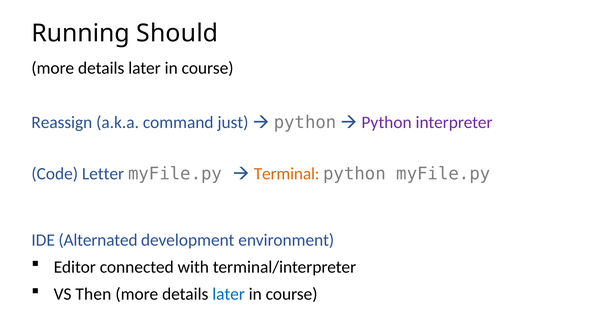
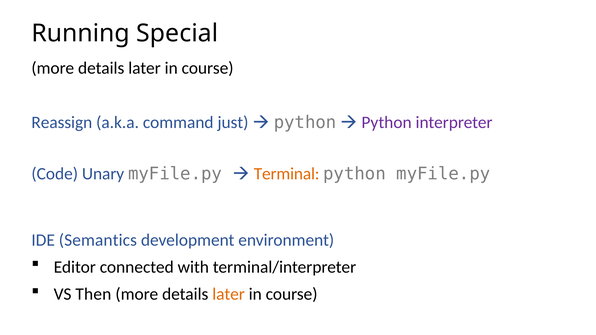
Should: Should -> Special
Letter: Letter -> Unary
Alternated: Alternated -> Semantics
later at (229, 294) colour: blue -> orange
